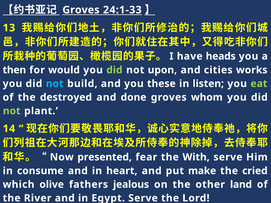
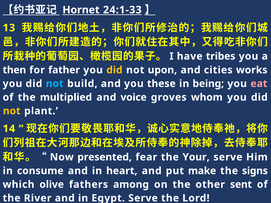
Groves at (81, 10): Groves -> Hornet
heads: heads -> tribes
would: would -> father
did at (114, 70) colour: light green -> yellow
listen: listen -> being
eat colour: light green -> pink
destroyed: destroyed -> multiplied
done: done -> voice
not at (12, 111) colour: light green -> yellow
With: With -> Your
cried: cried -> signs
jealous: jealous -> among
land: land -> sent
